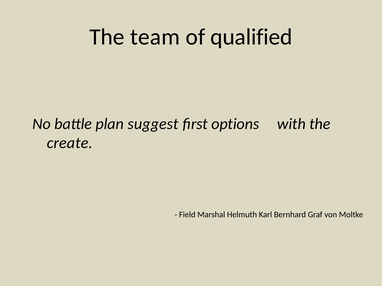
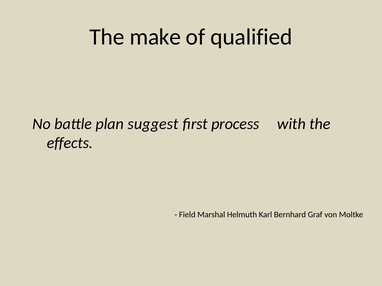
team: team -> make
options: options -> process
create: create -> effects
